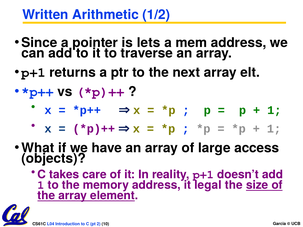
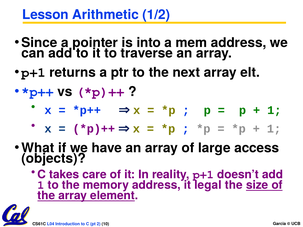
Written: Written -> Lesson
lets: lets -> into
